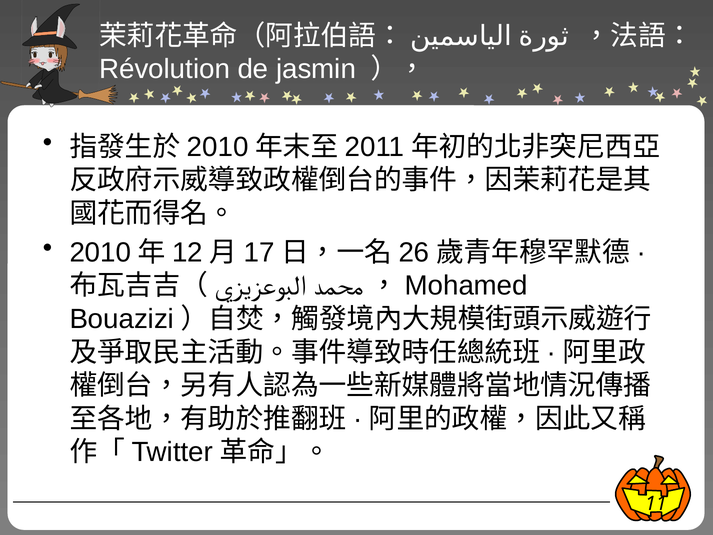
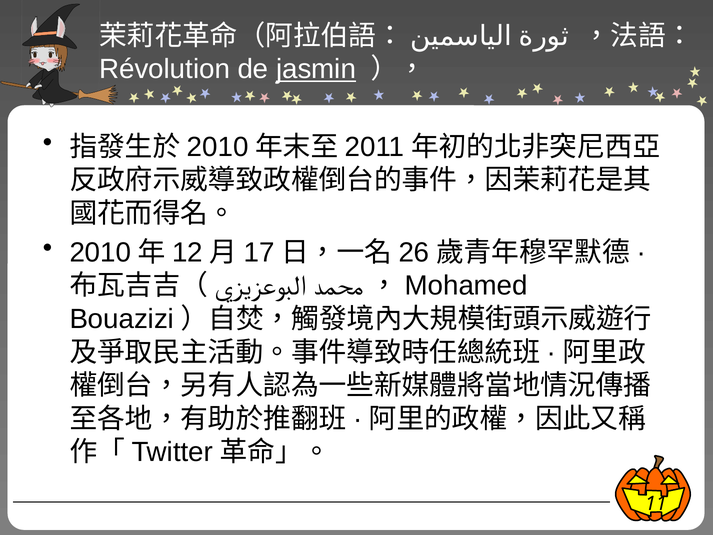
jasmin underline: none -> present
